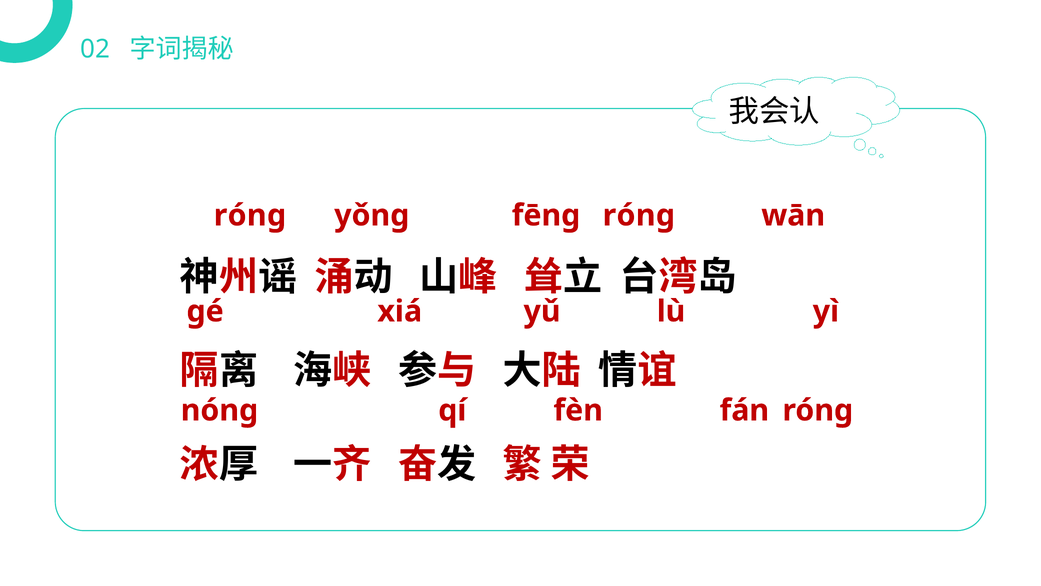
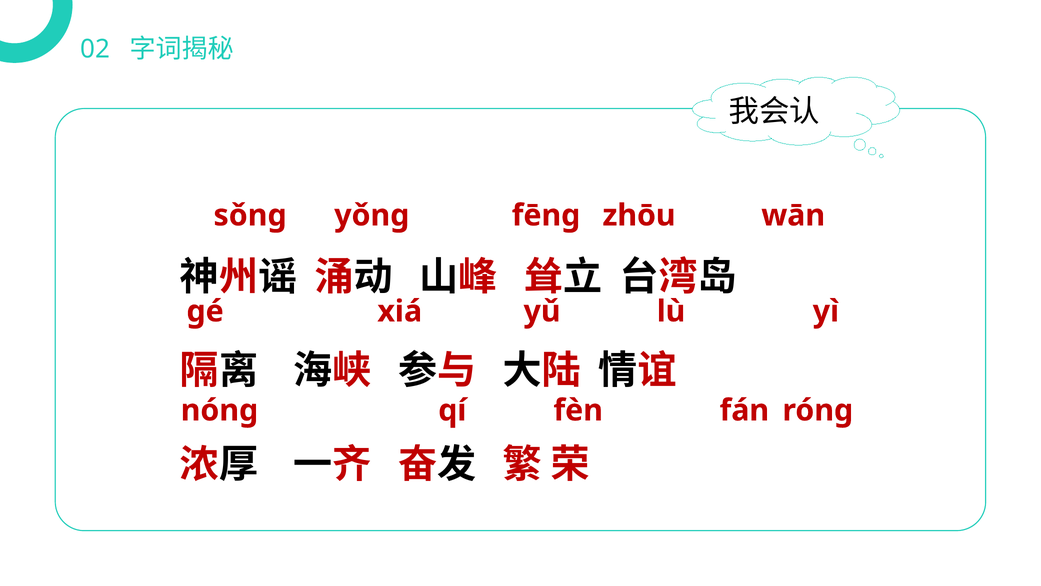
rónɡ at (250, 215): rónɡ -> sǒnɡ
fēnɡ rónɡ: rónɡ -> zhōu
